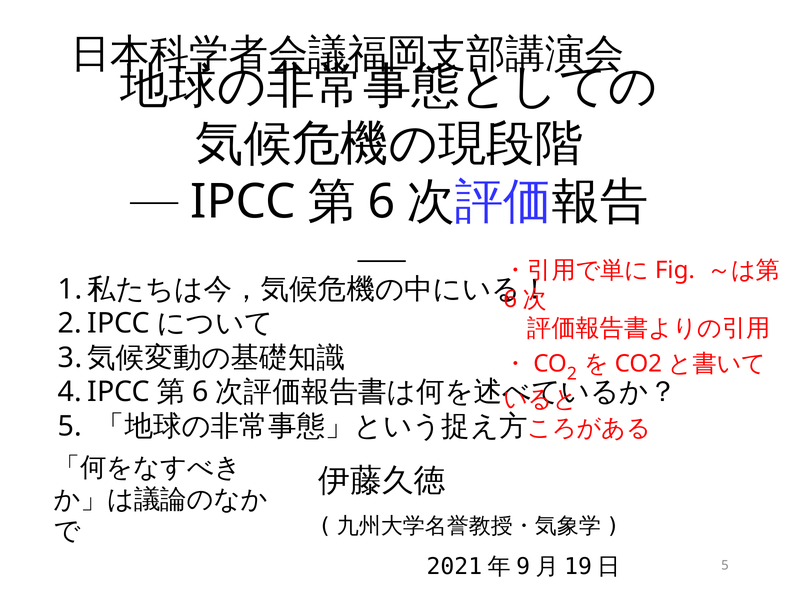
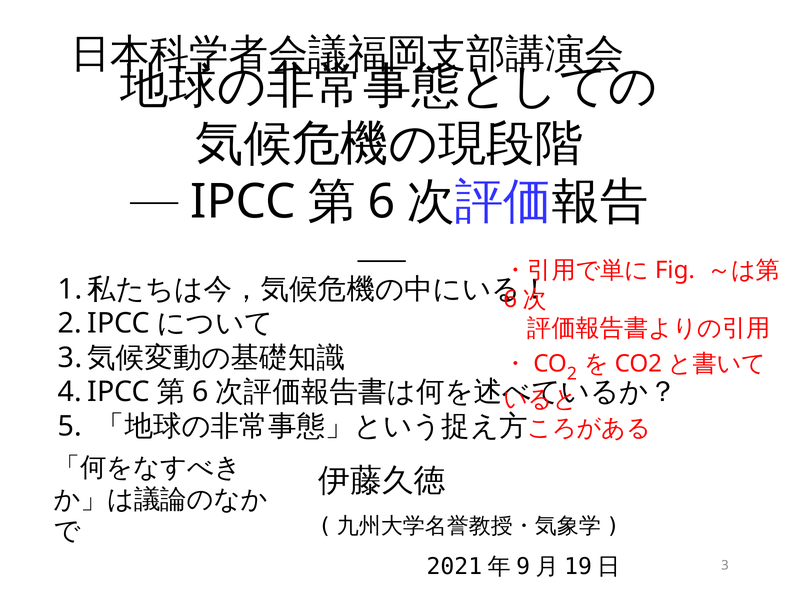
5 at (725, 565): 5 -> 3
